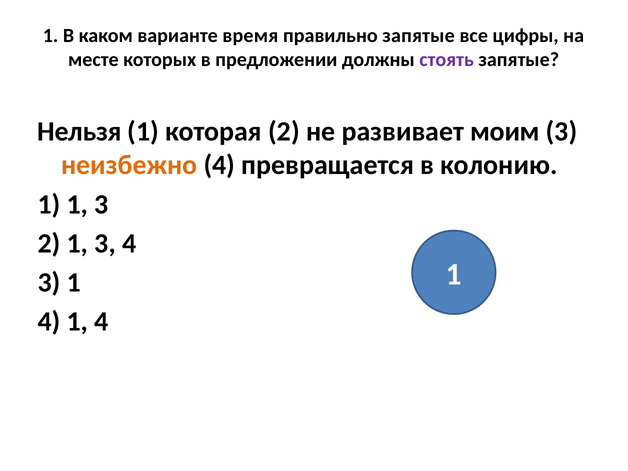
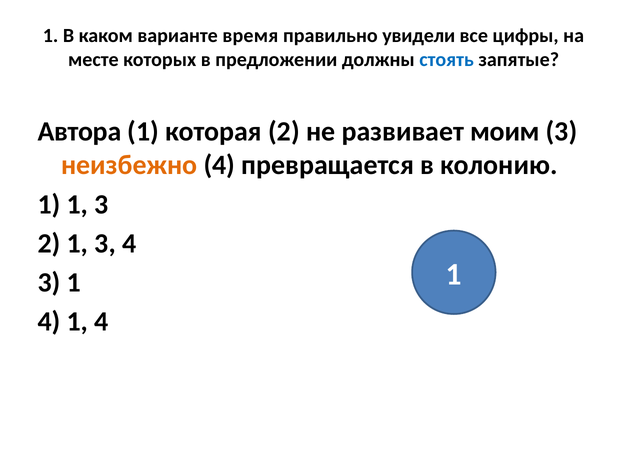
правильно запятые: запятые -> увидели
стоять colour: purple -> blue
Нельзя: Нельзя -> Автора
